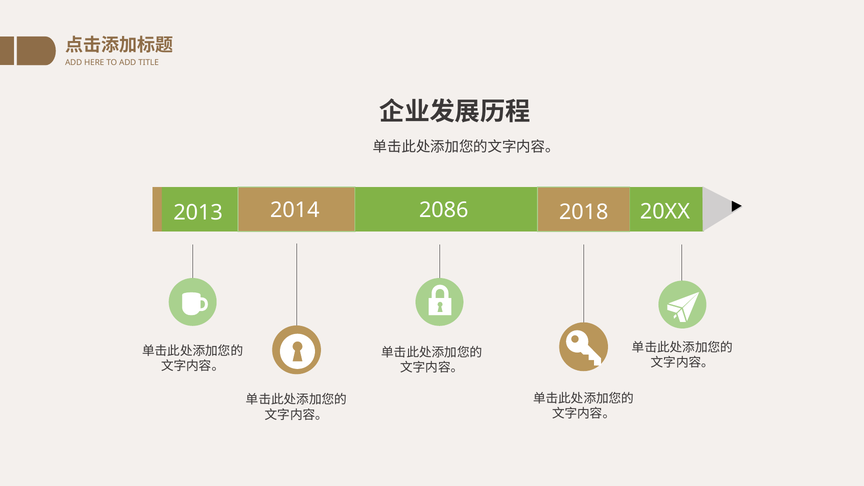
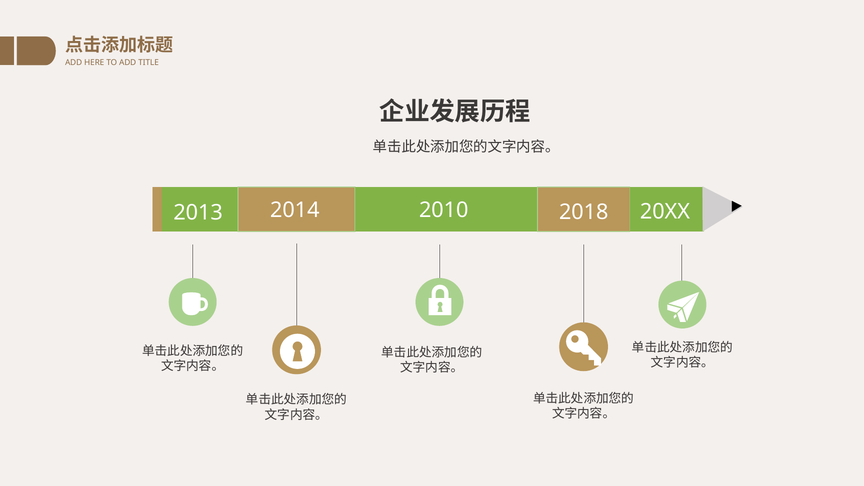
2086: 2086 -> 2010
